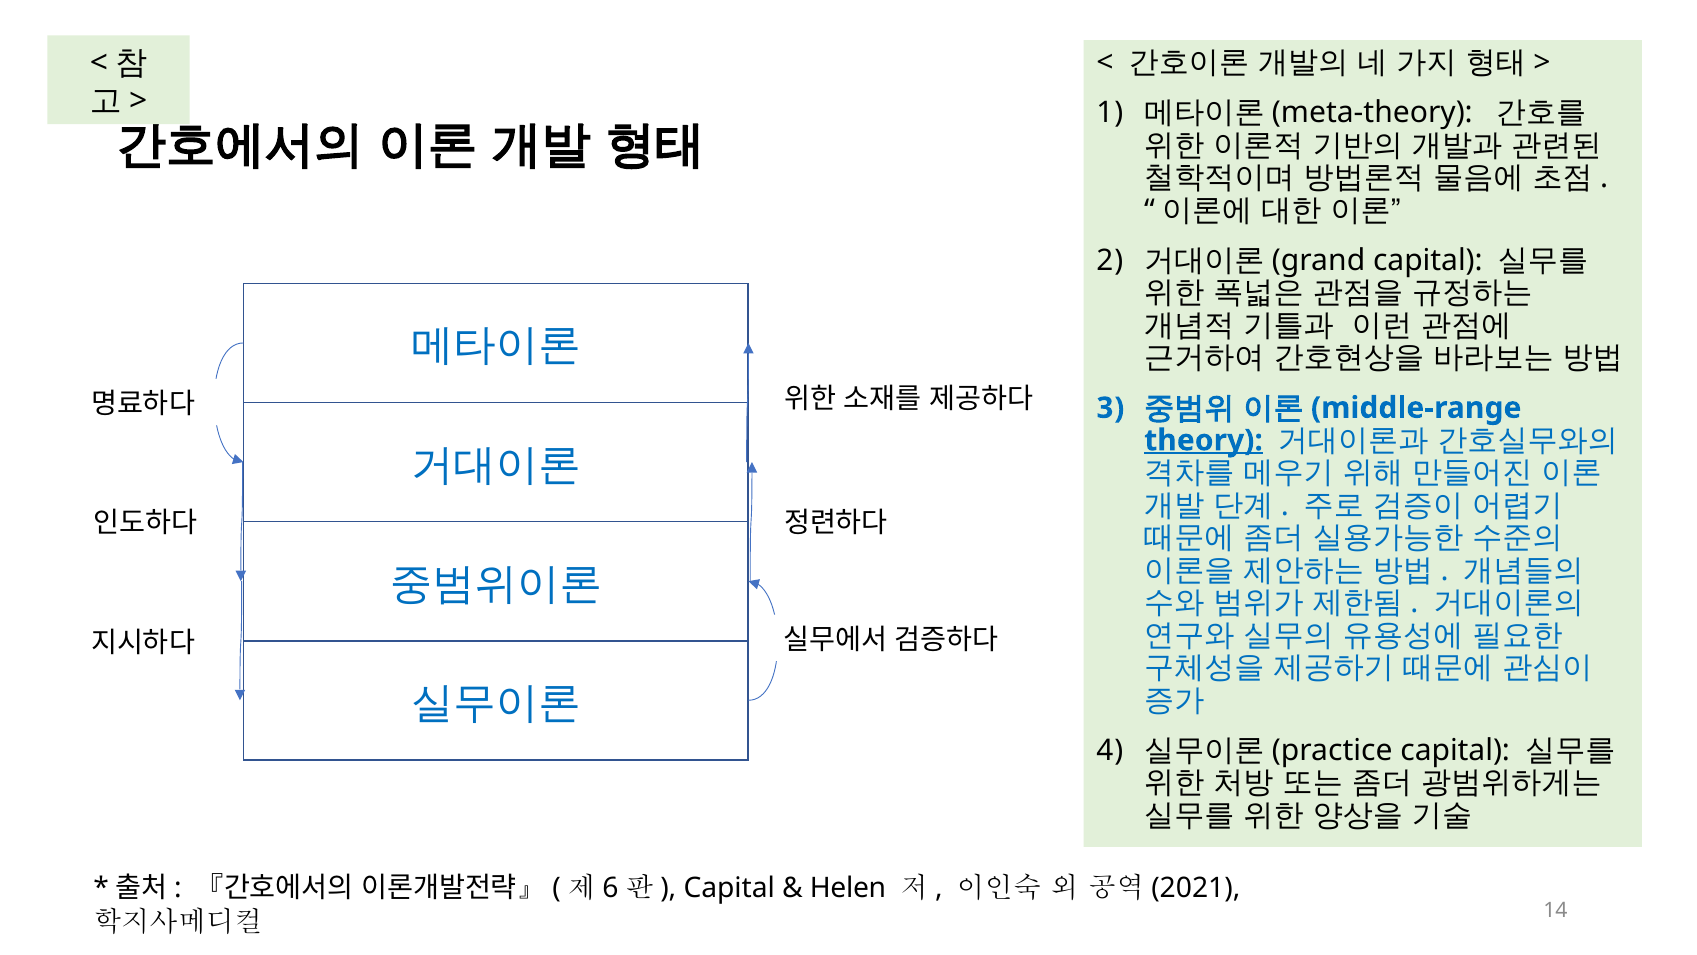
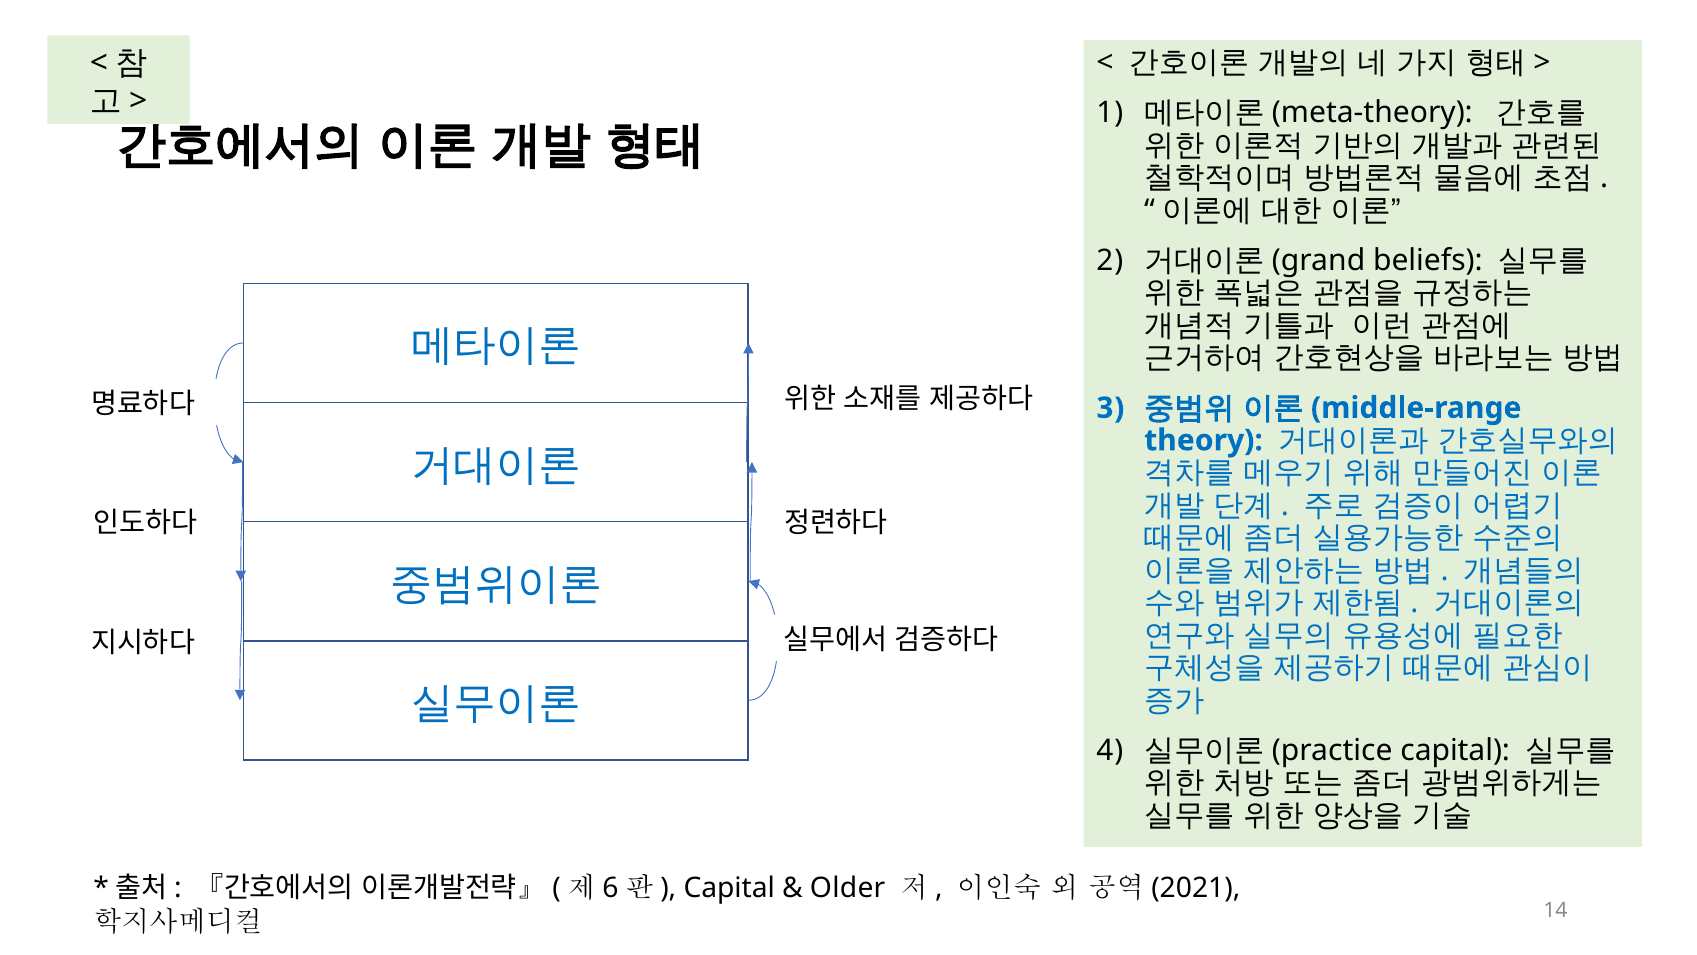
capital at (1428, 260): capital -> beliefs
theory underline: present -> none
Helen: Helen -> Older
